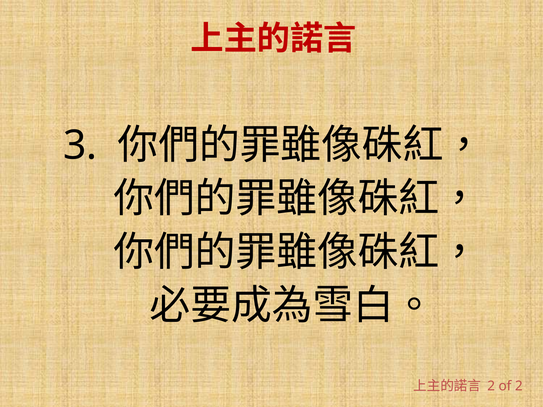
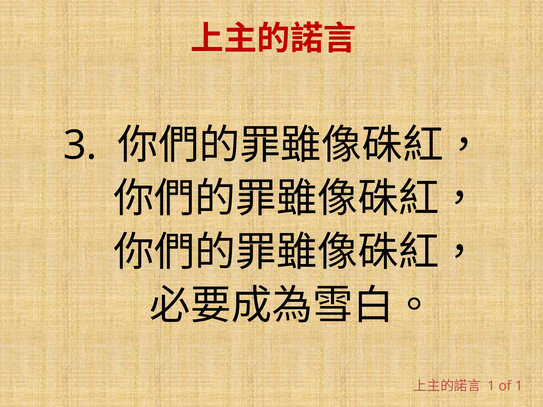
2 at (491, 386): 2 -> 1
of 2: 2 -> 1
